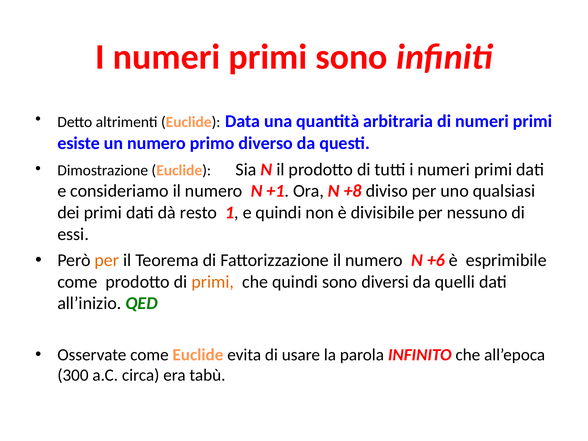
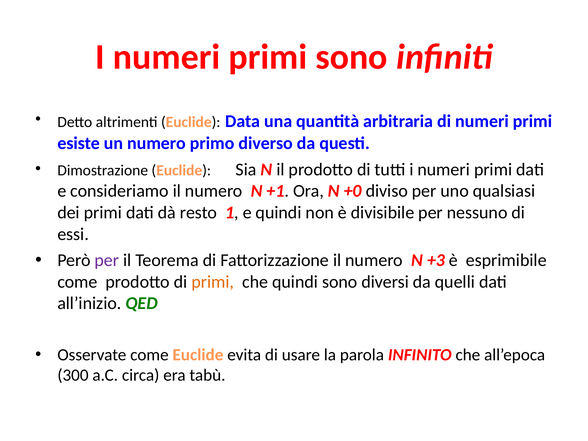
+8: +8 -> +0
per at (107, 260) colour: orange -> purple
+6: +6 -> +3
